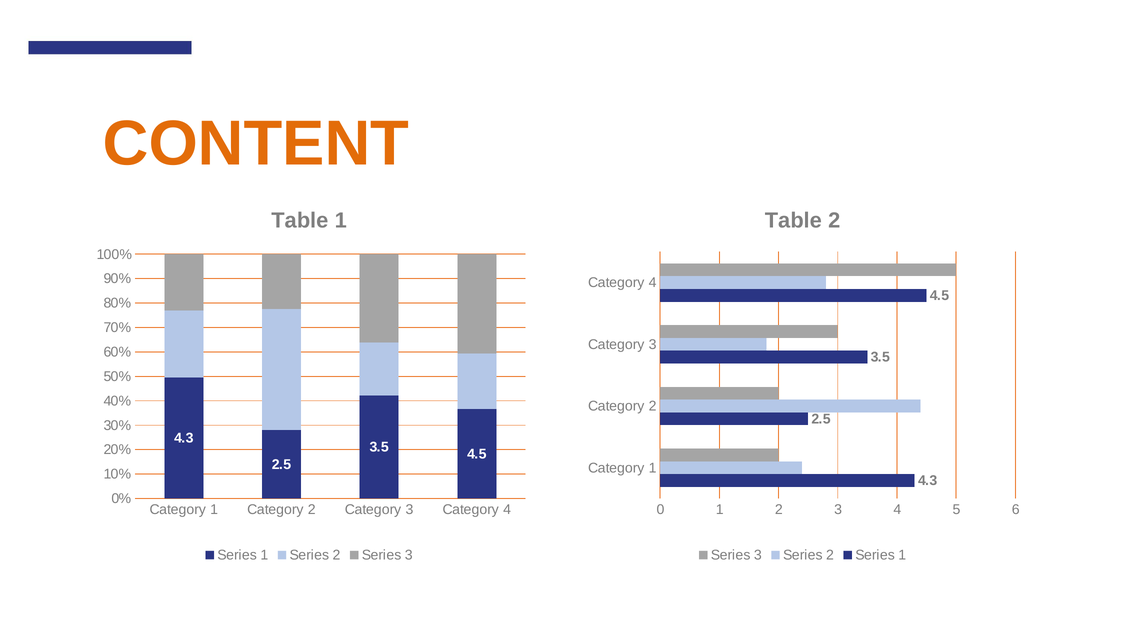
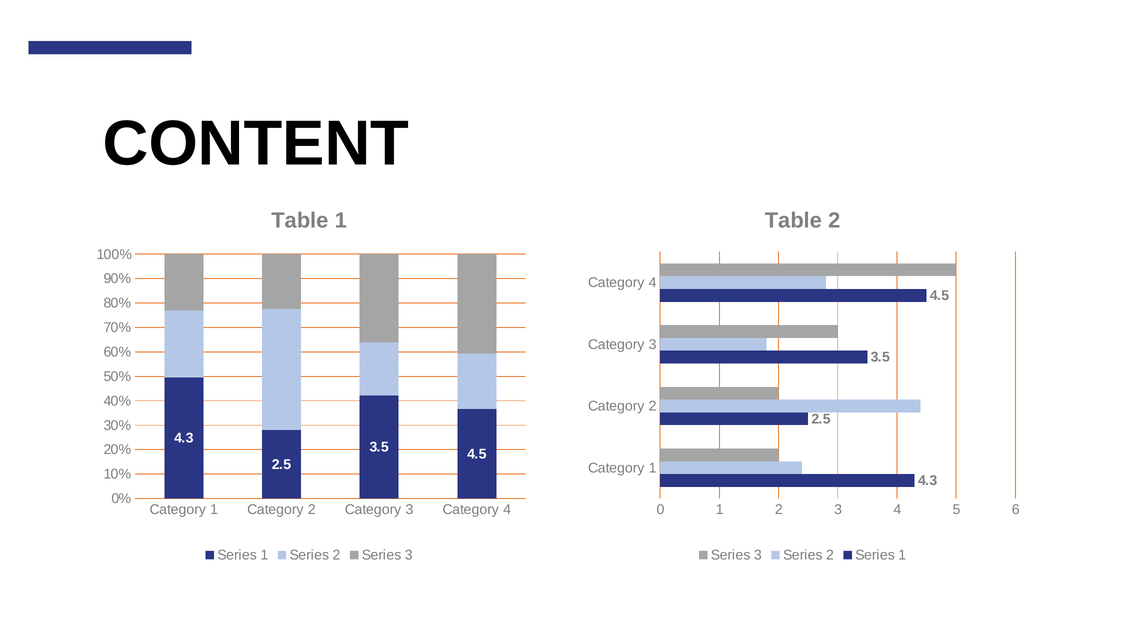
CONTENT colour: orange -> black
